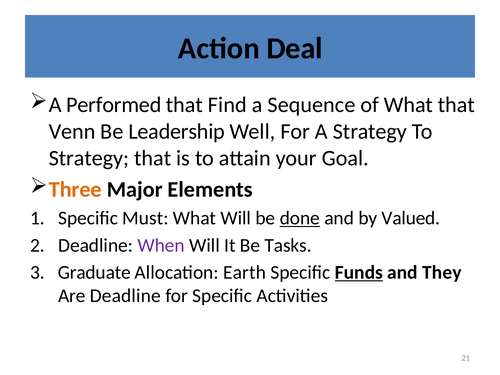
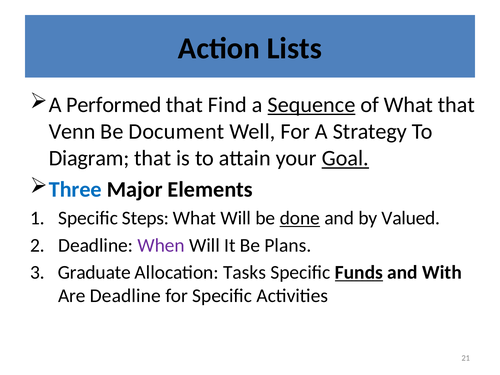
Deal: Deal -> Lists
Sequence underline: none -> present
Leadership: Leadership -> Document
Strategy at (89, 158): Strategy -> Diagram
Goal underline: none -> present
Three colour: orange -> blue
Must: Must -> Steps
Tasks: Tasks -> Plans
Earth: Earth -> Tasks
They: They -> With
